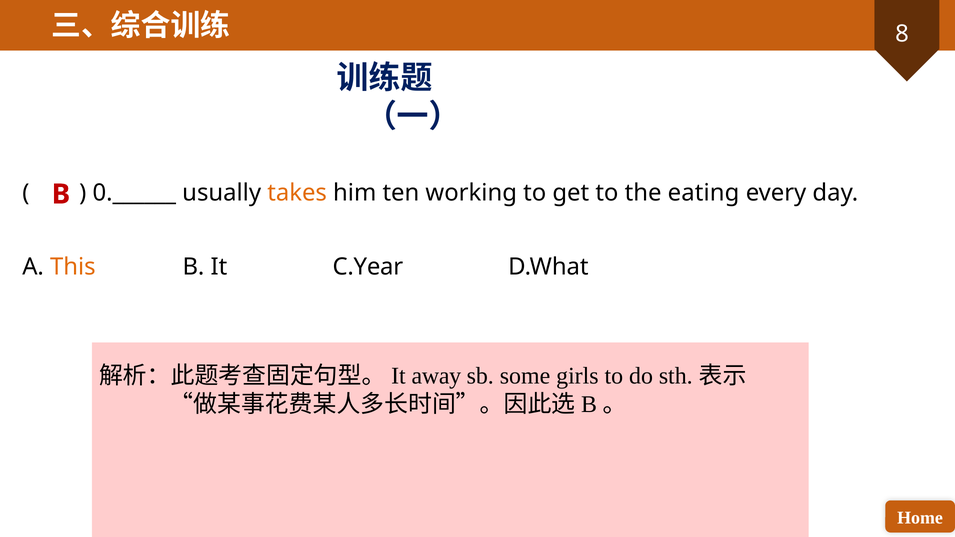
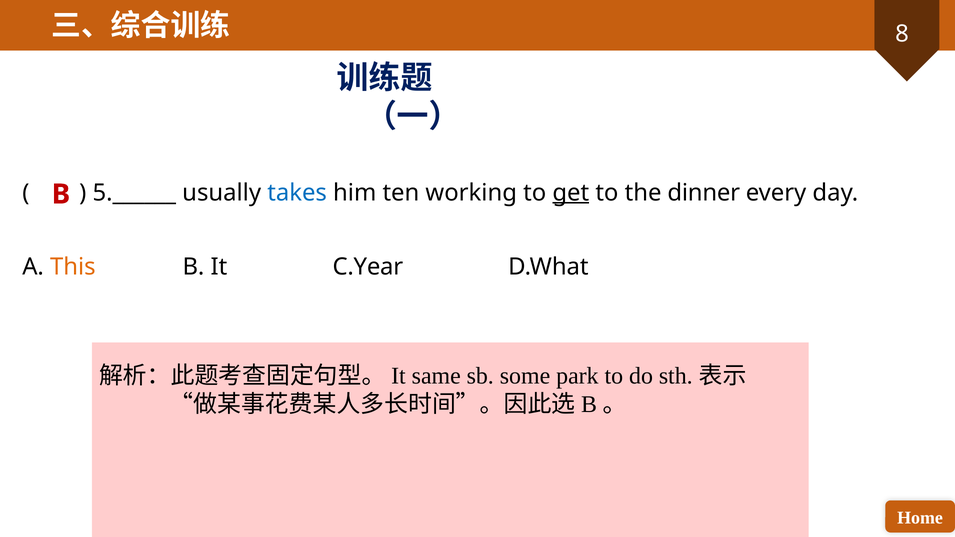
0.______: 0.______ -> 5.______
takes colour: orange -> blue
get underline: none -> present
eating: eating -> dinner
away: away -> same
girls: girls -> park
